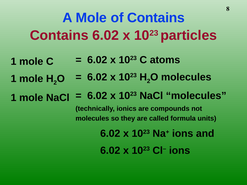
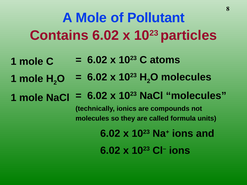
of Contains: Contains -> Pollutant
